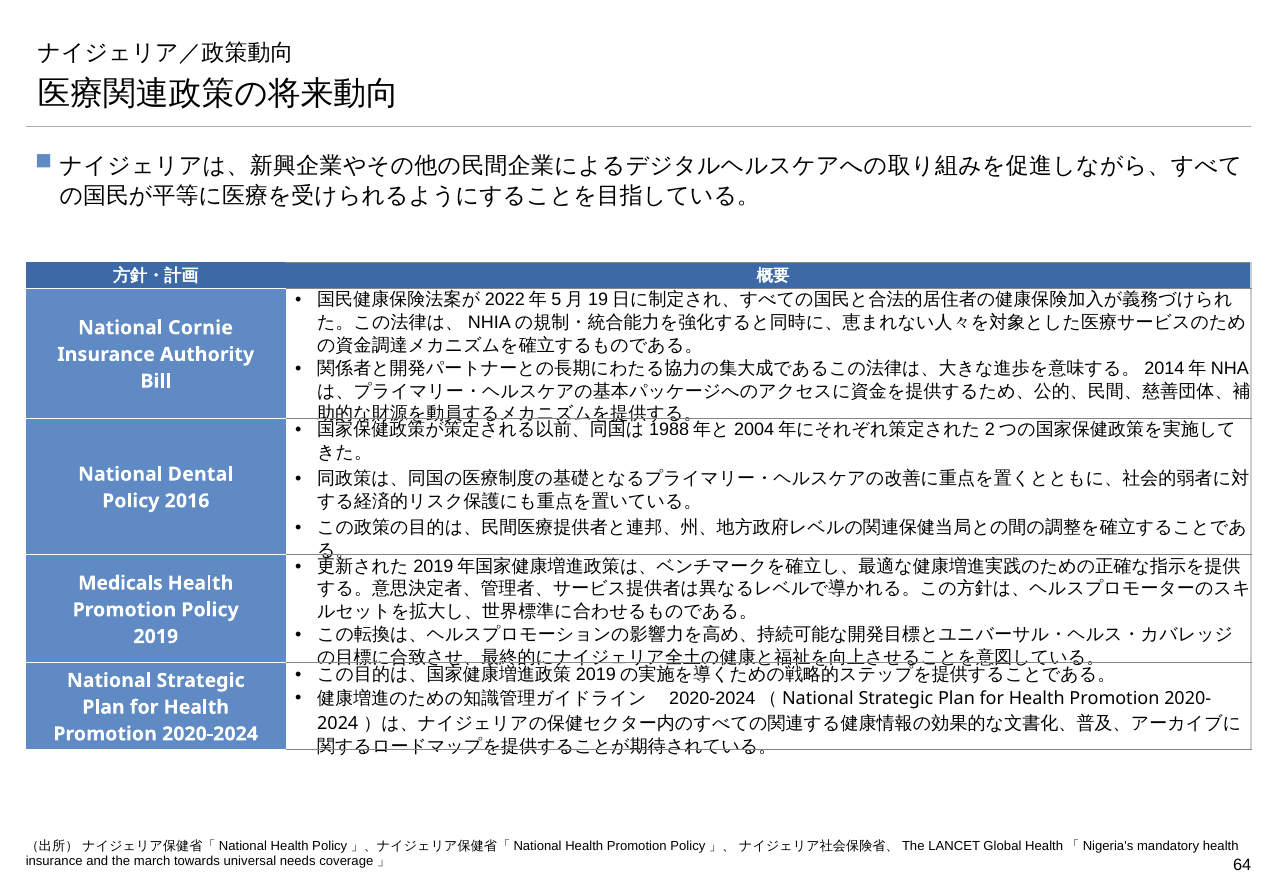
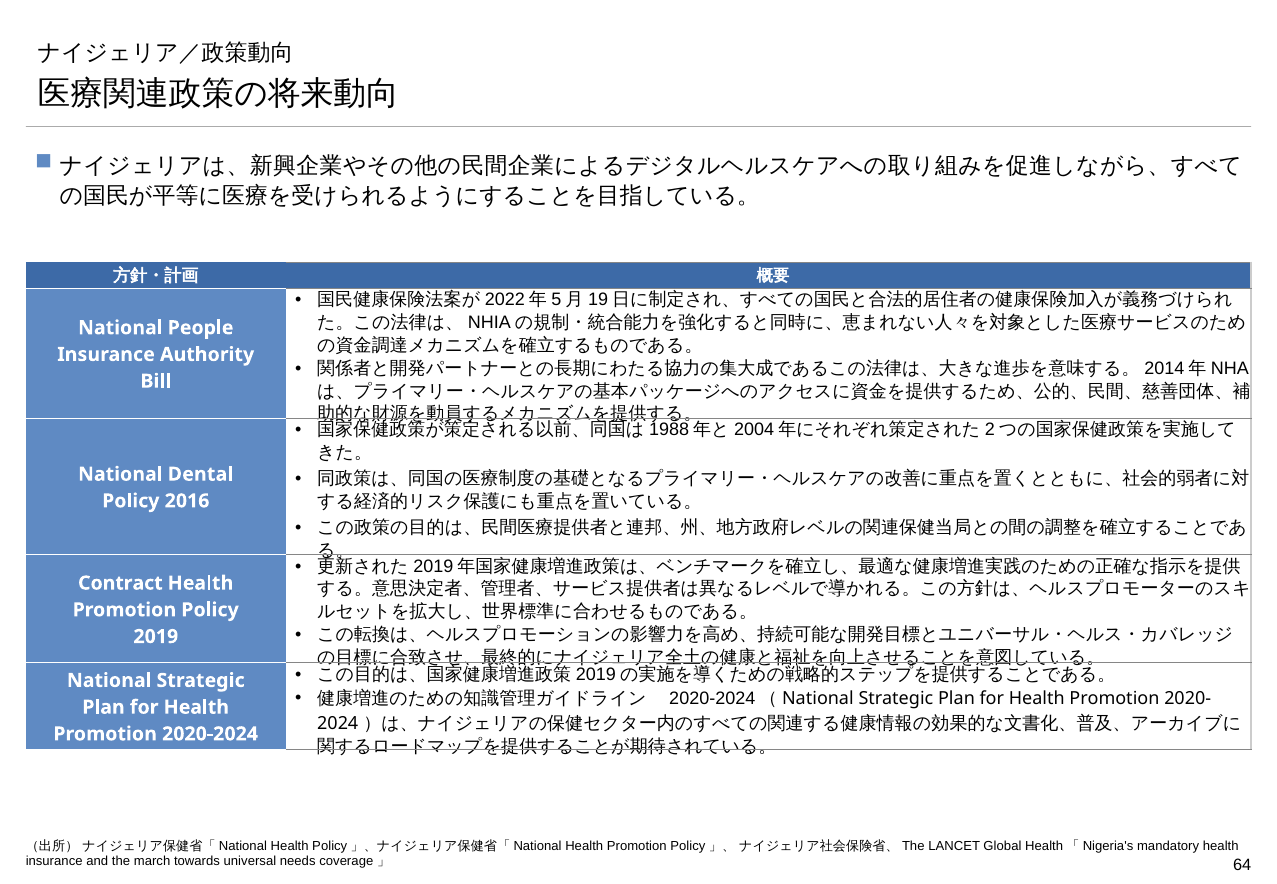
Cornie: Cornie -> People
Medicals: Medicals -> Contract
